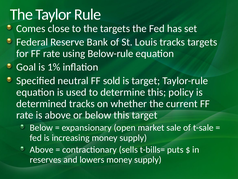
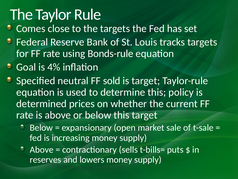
Below-rule: Below-rule -> Bonds-rule
1%: 1% -> 4%
determined tracks: tracks -> prices
